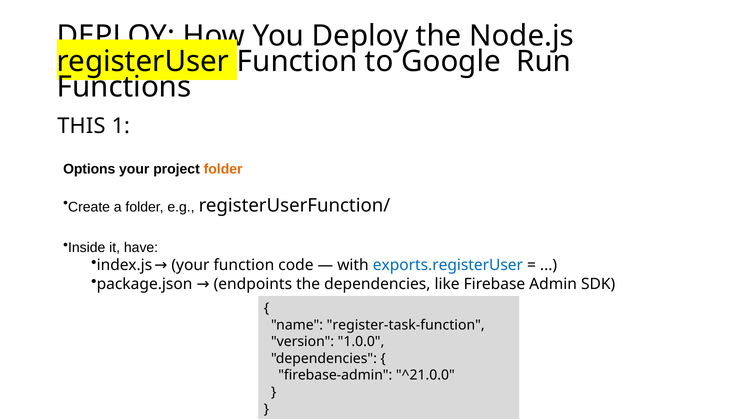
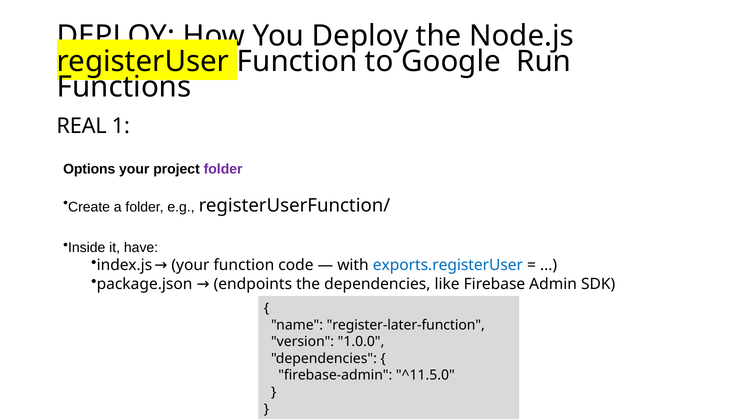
THIS: THIS -> REAL
folder at (223, 169) colour: orange -> purple
register-task-function: register-task-function -> register-later-function
^21.0.0: ^21.0.0 -> ^11.5.0
